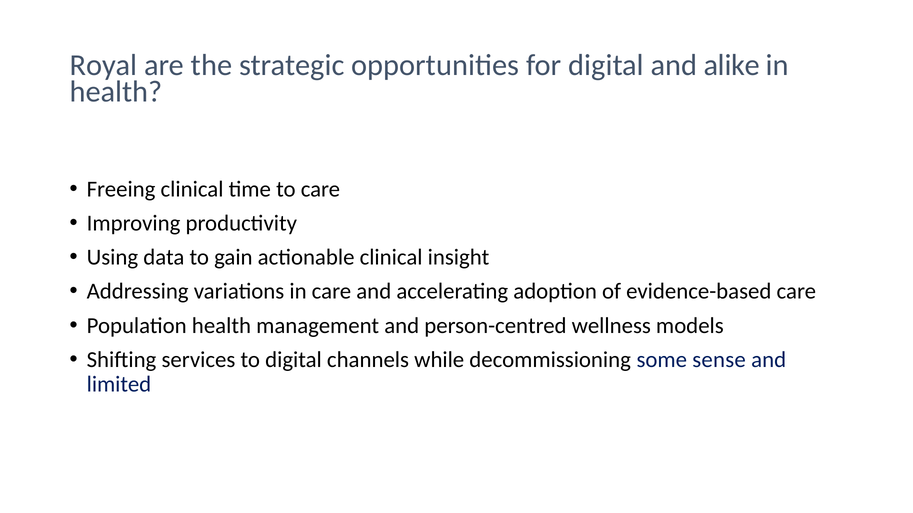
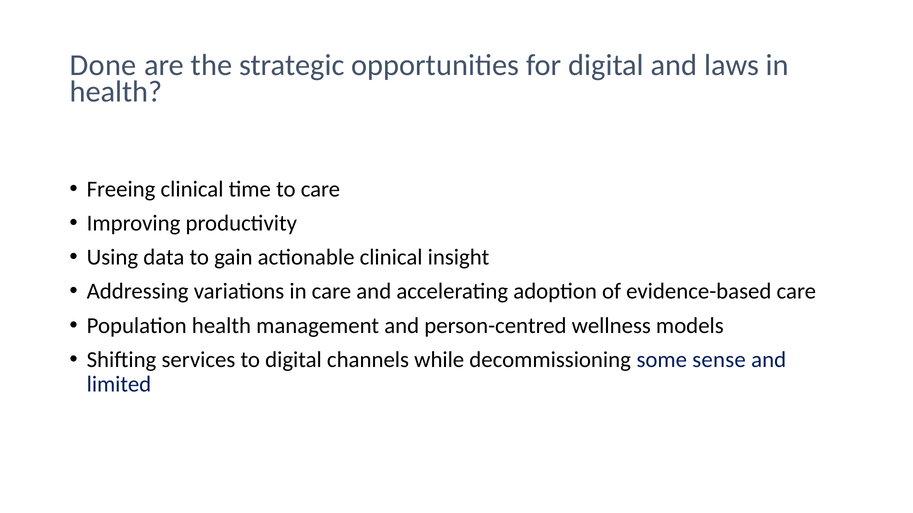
Royal: Royal -> Done
alike: alike -> laws
